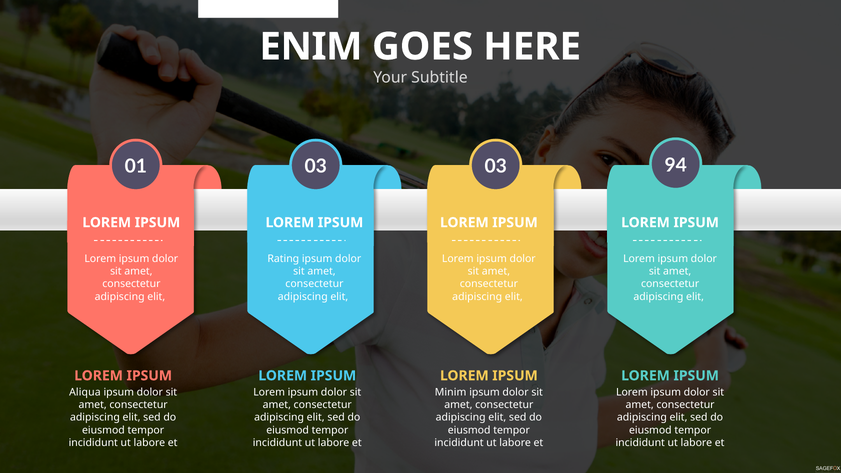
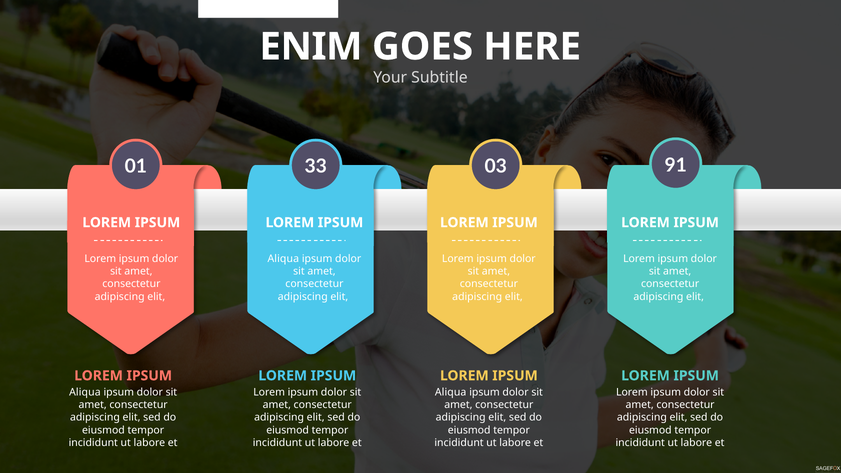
01 03: 03 -> 33
94: 94 -> 91
Rating at (283, 259): Rating -> Aliqua
Minim at (451, 392): Minim -> Aliqua
